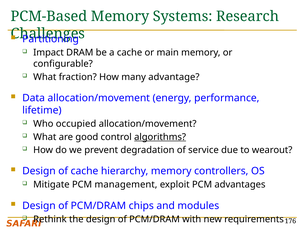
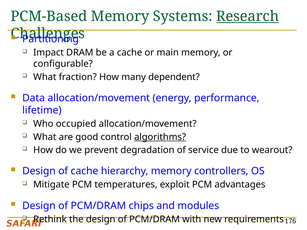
Research underline: none -> present
advantage: advantage -> dependent
management: management -> temperatures
